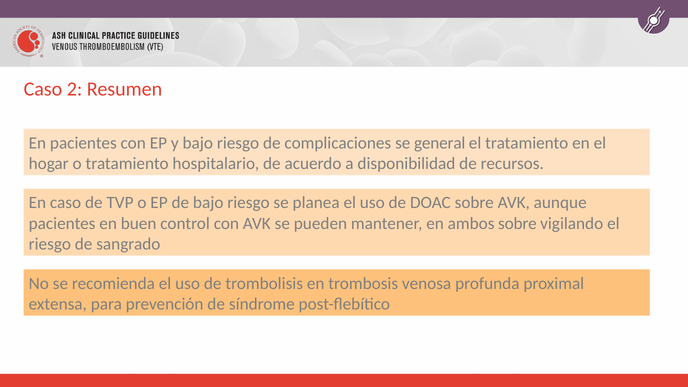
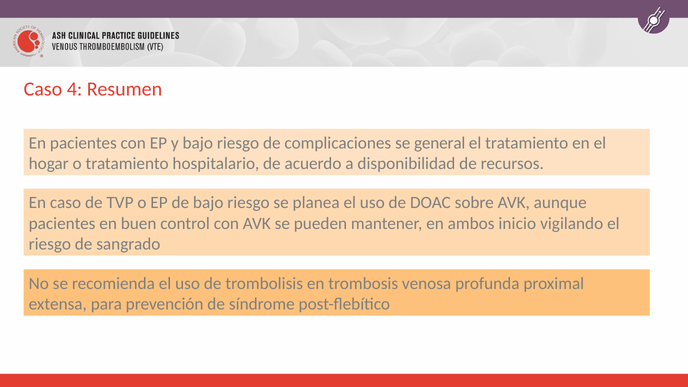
2: 2 -> 4
ambos sobre: sobre -> inicio
